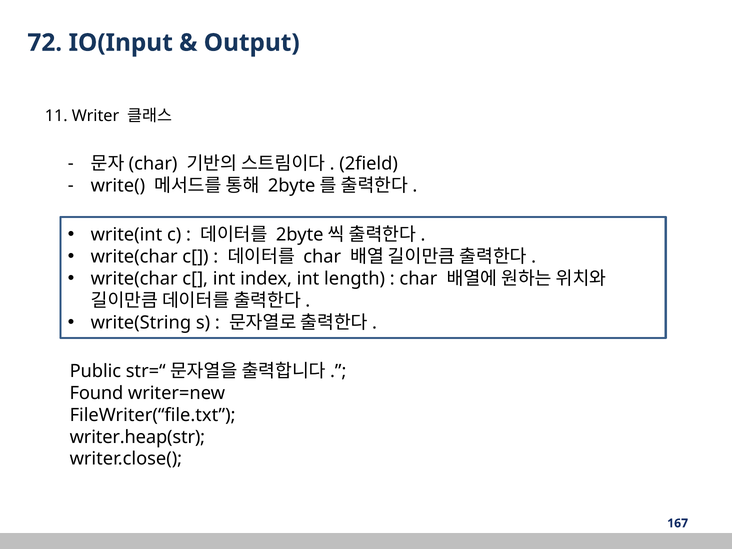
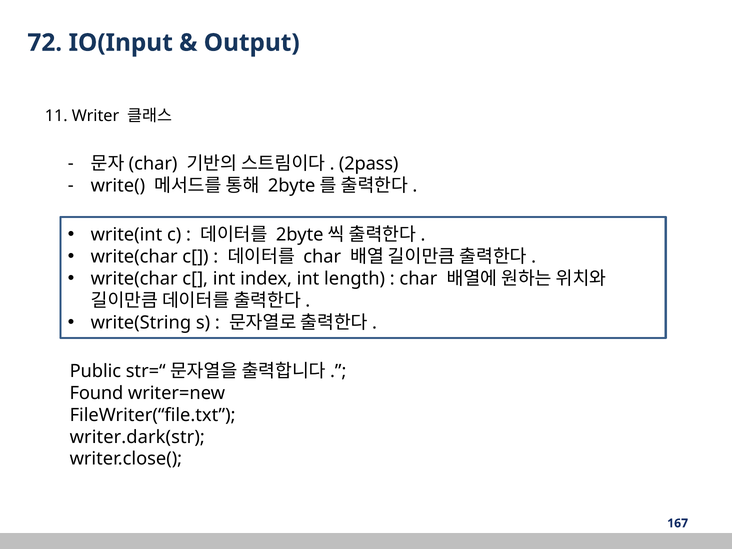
2field: 2field -> 2pass
writer.heap(str: writer.heap(str -> writer.dark(str
